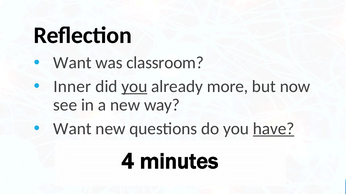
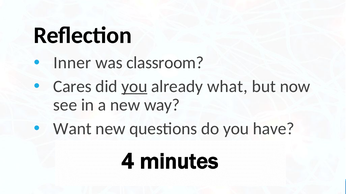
Want at (72, 63): Want -> Inner
Inner: Inner -> Cares
more: more -> what
have underline: present -> none
